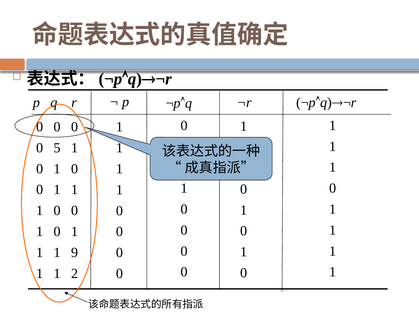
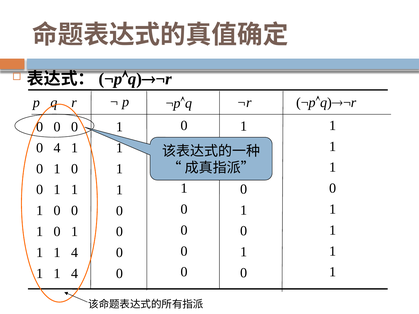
0 5: 5 -> 4
9 at (75, 253): 9 -> 4
2 at (75, 274): 2 -> 4
